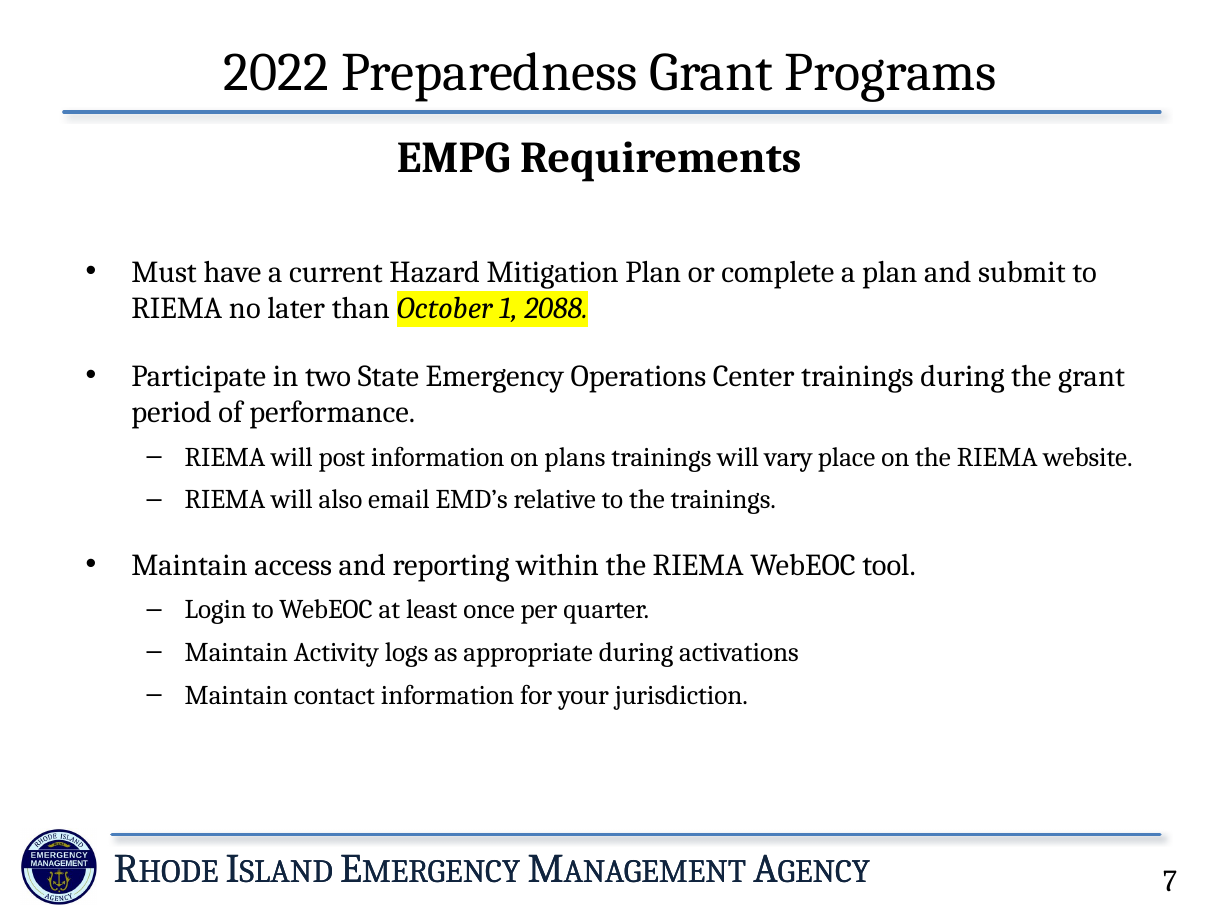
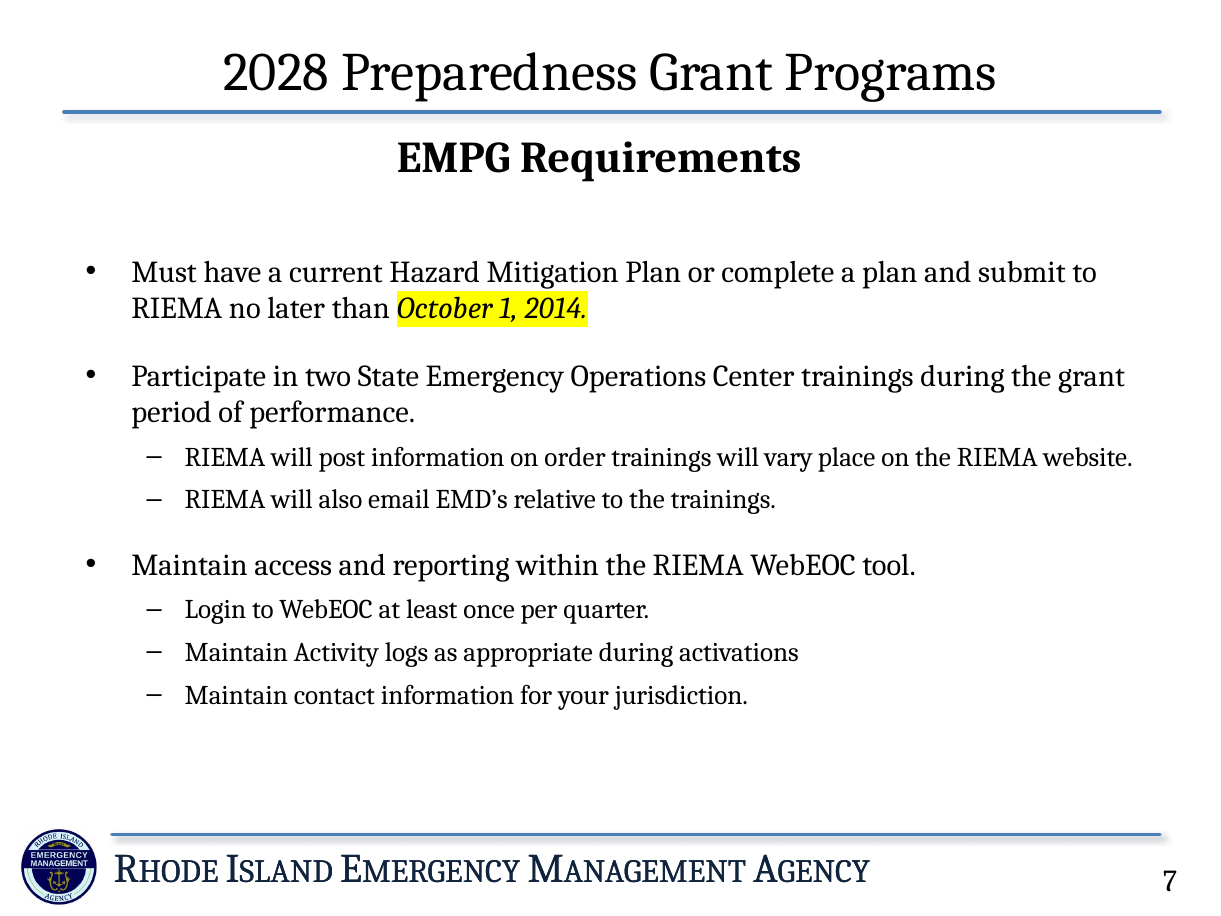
2022: 2022 -> 2028
2088: 2088 -> 2014
plans: plans -> order
